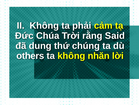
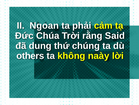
II Không: Không -> Ngoan
nhăn: nhăn -> naày
